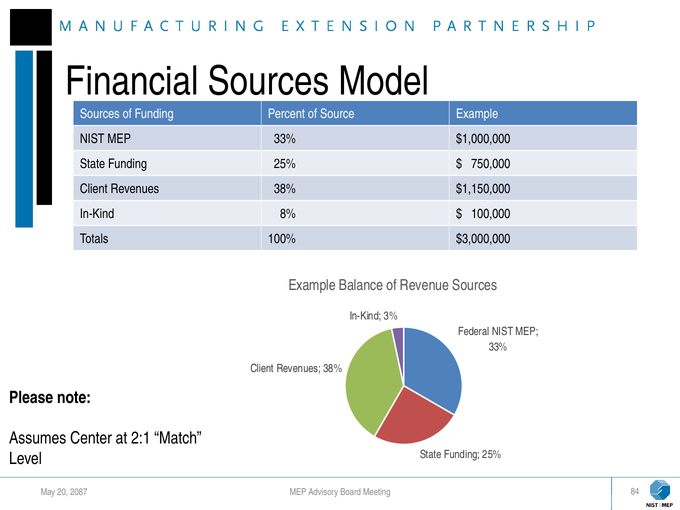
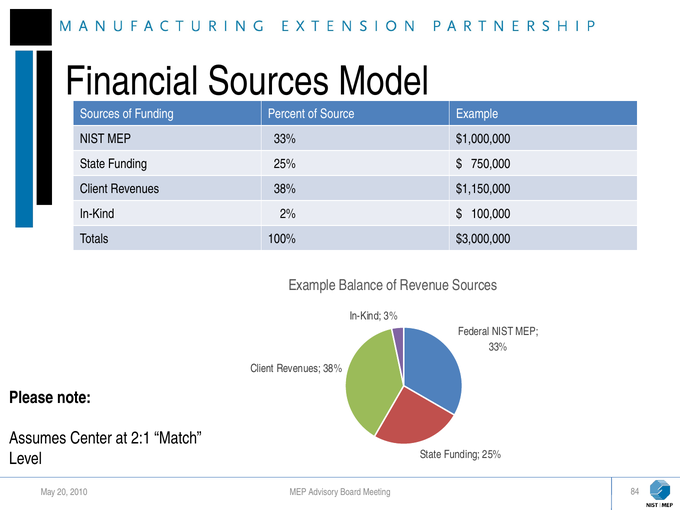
8%: 8% -> 2%
2087: 2087 -> 2010
